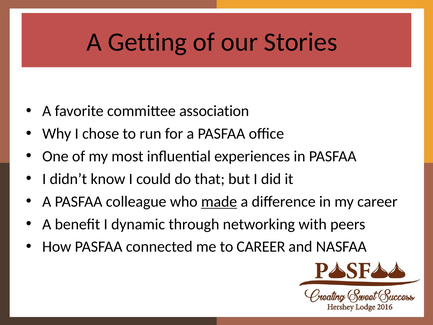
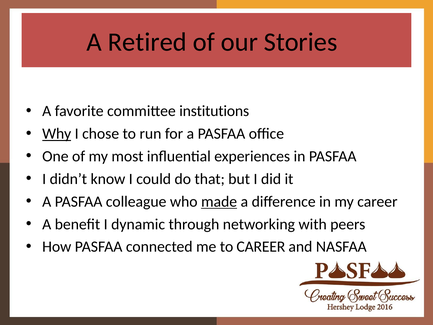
Getting: Getting -> Retired
association: association -> institutions
Why underline: none -> present
